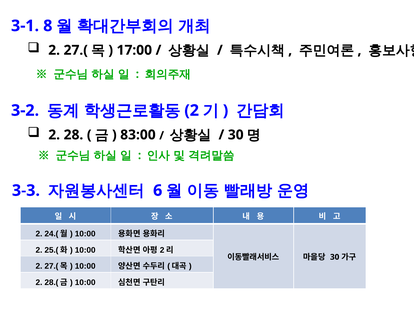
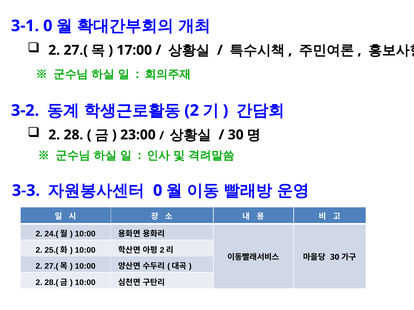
3-1 8: 8 -> 0
83:00: 83:00 -> 23:00
6 at (158, 191): 6 -> 0
